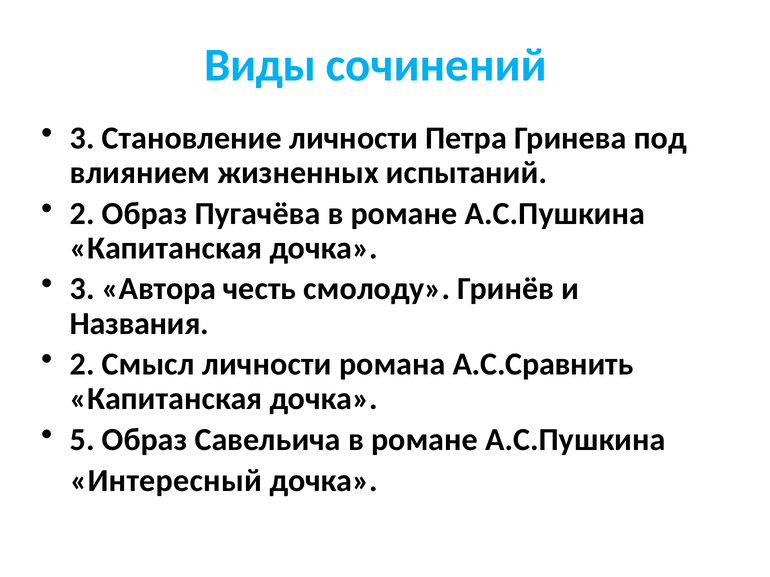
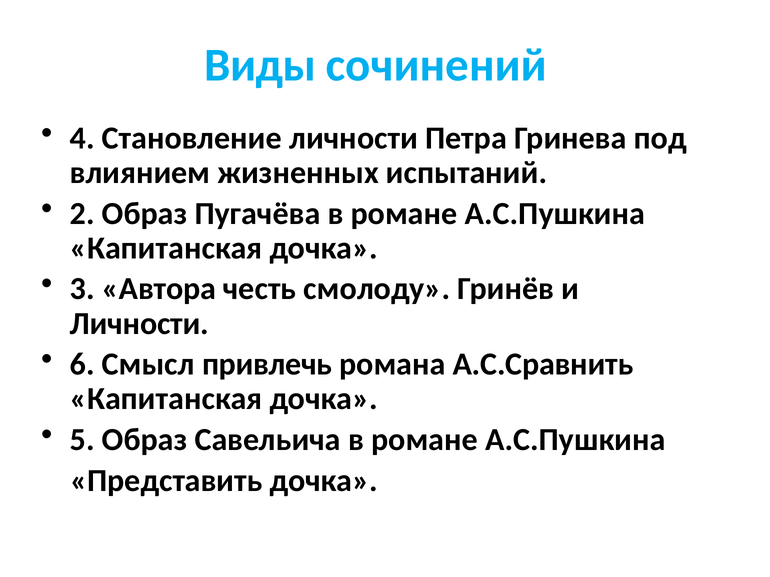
3 at (82, 138): 3 -> 4
Названия at (139, 324): Названия -> Личности
2 at (82, 365): 2 -> 6
Смысл личности: личности -> привлечь
Интересный: Интересный -> Представить
